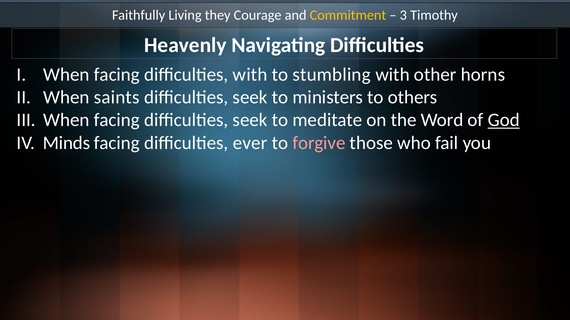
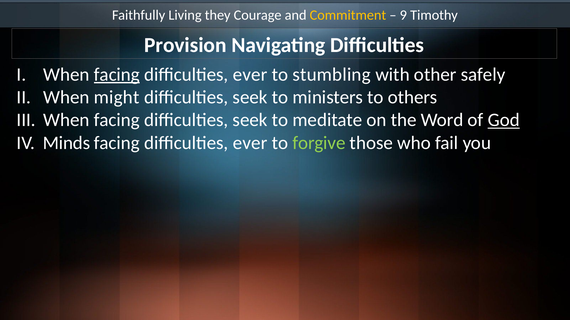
3: 3 -> 9
Heavenly: Heavenly -> Provision
facing at (117, 75) underline: none -> present
with at (250, 75): with -> ever
horns: horns -> safely
saints: saints -> might
forgive colour: pink -> light green
